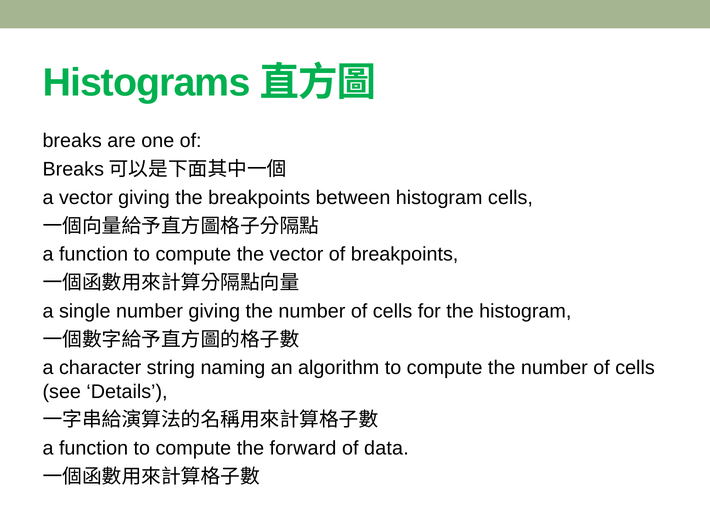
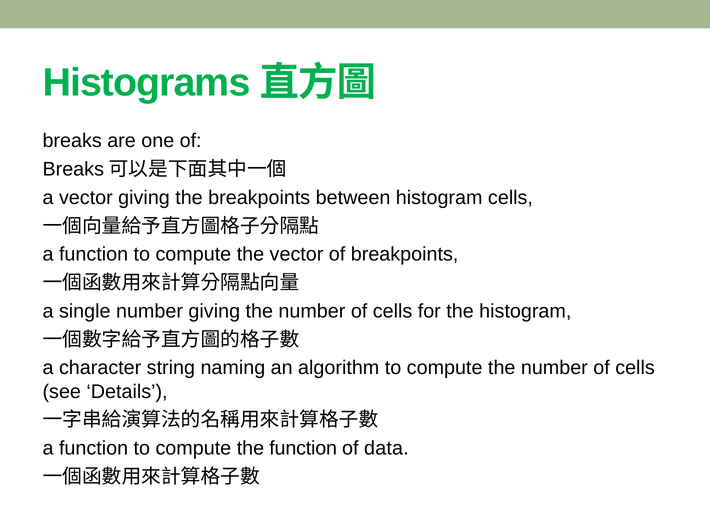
the forward: forward -> function
